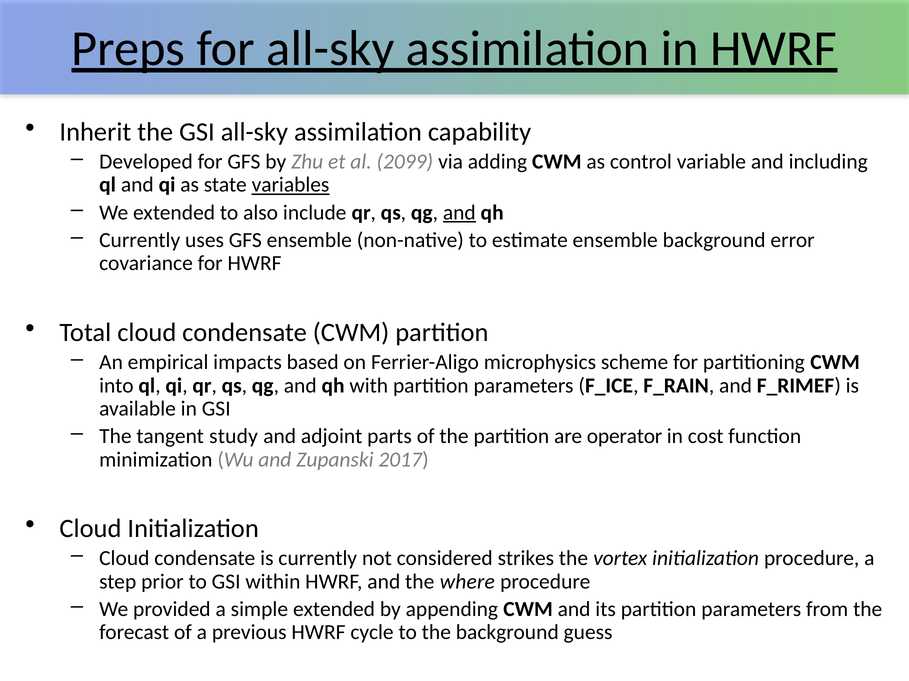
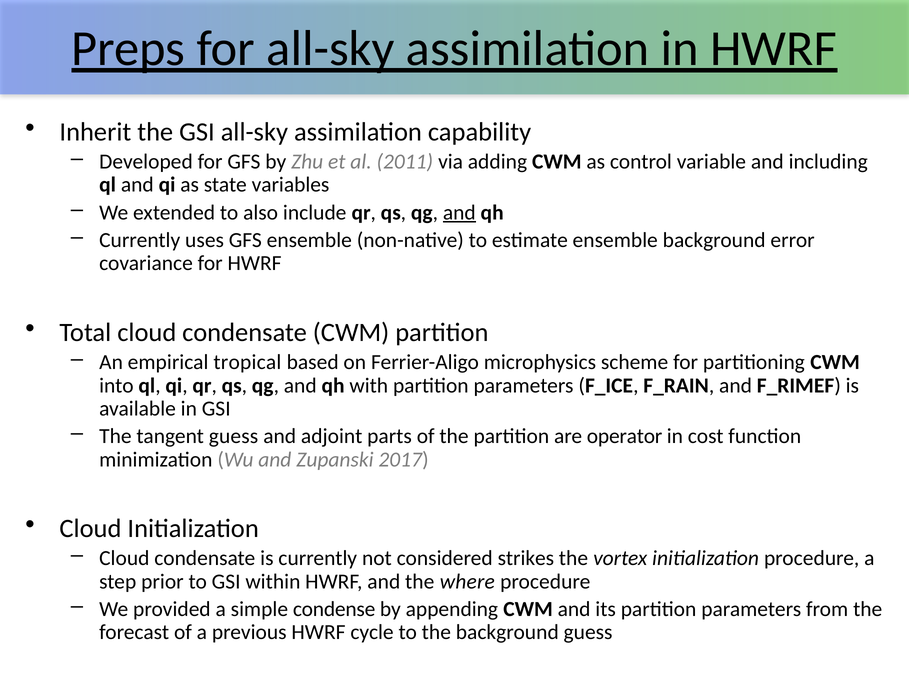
2099: 2099 -> 2011
variables underline: present -> none
impacts: impacts -> tropical
tangent study: study -> guess
simple extended: extended -> condense
